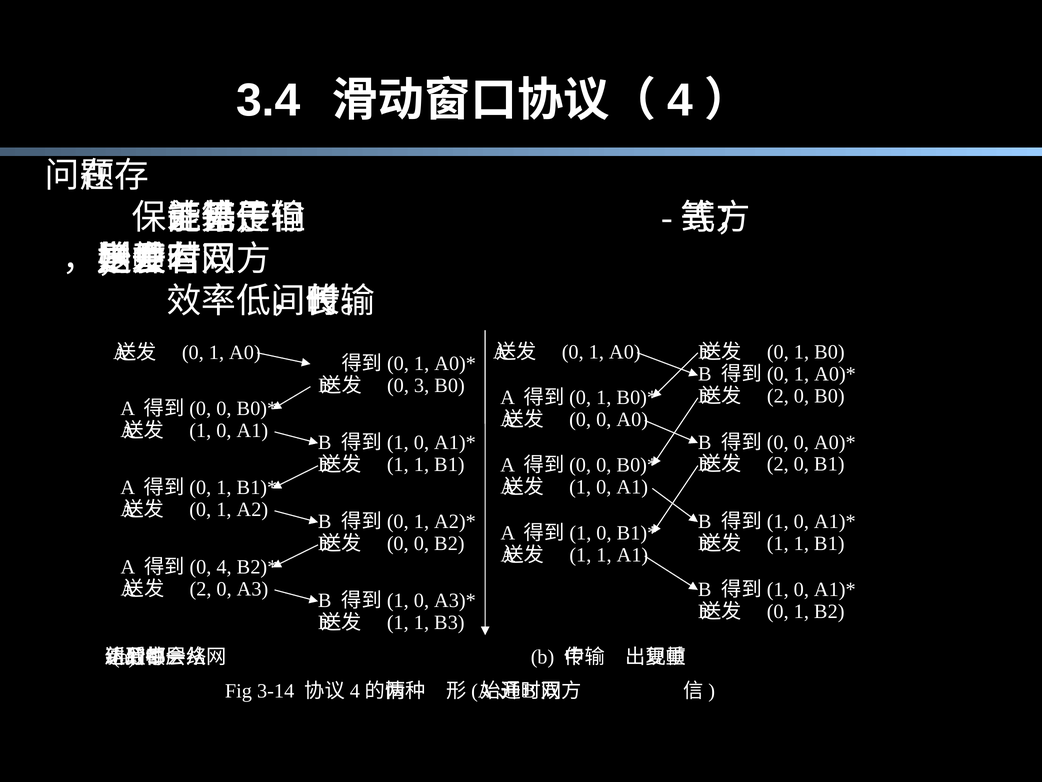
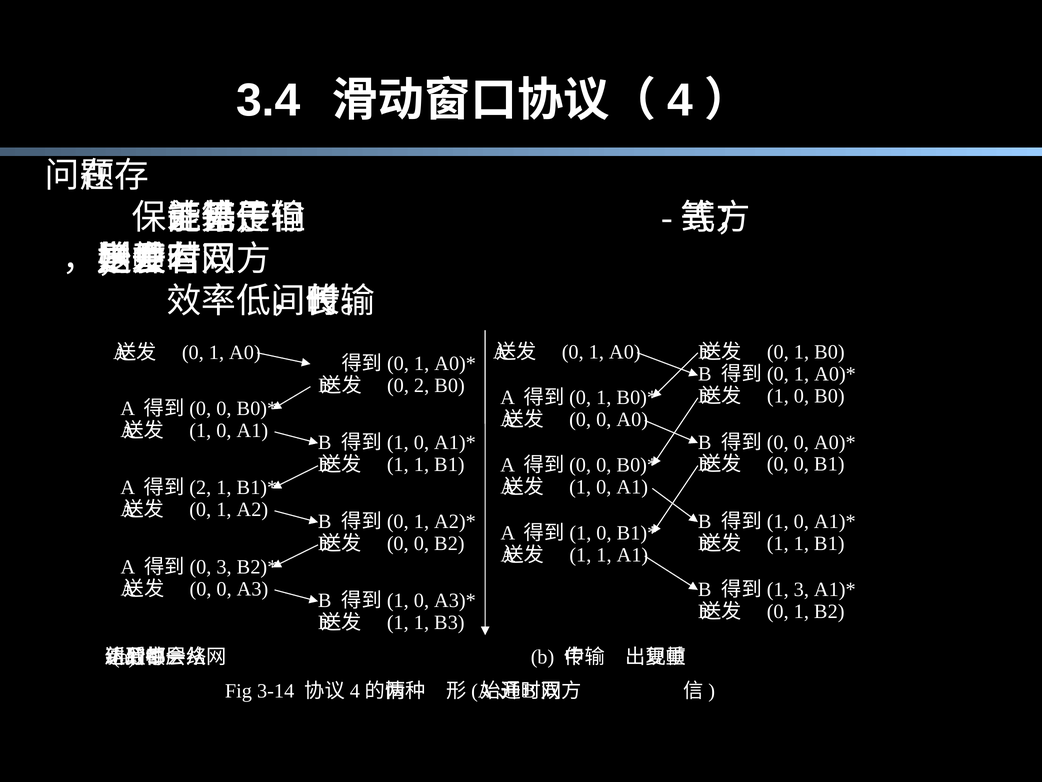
0 3: 3 -> 2
2 at (778, 396): 2 -> 1
2 at (778, 464): 2 -> 0
0 at (200, 487): 0 -> 2
0 4: 4 -> 3
0 at (801, 589): 0 -> 3
2 at (200, 588): 2 -> 0
